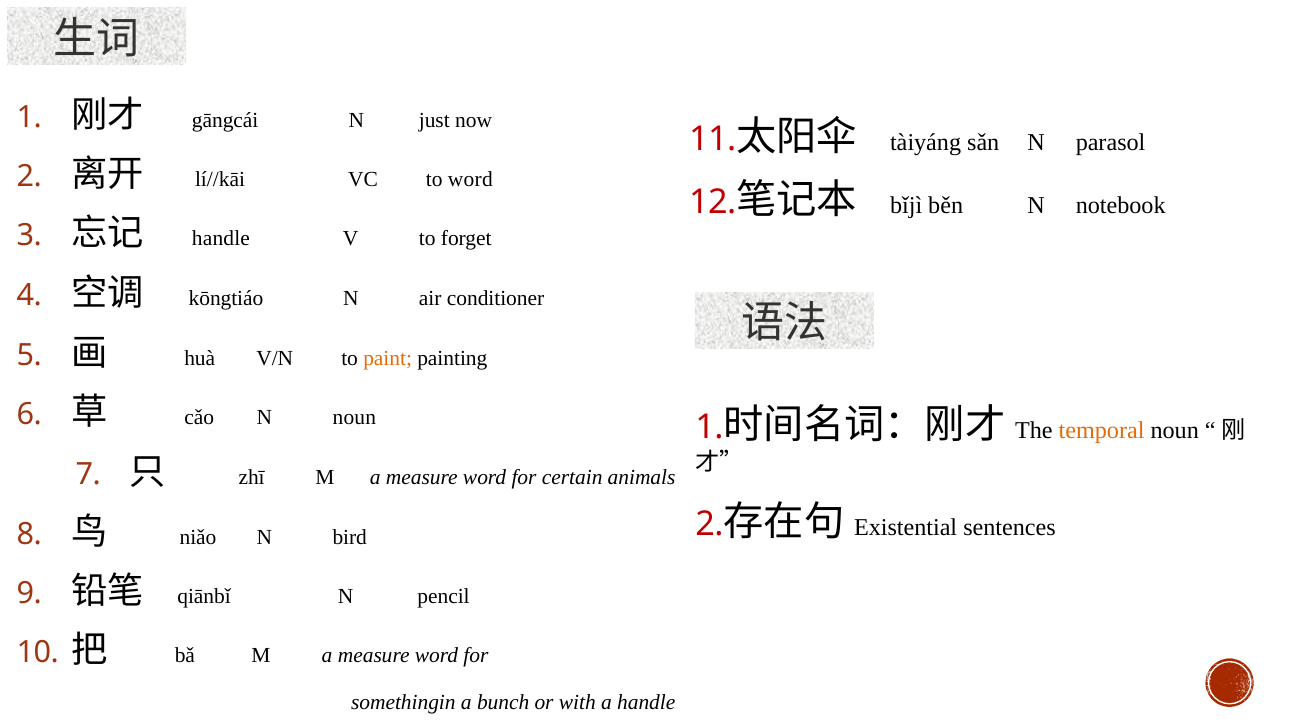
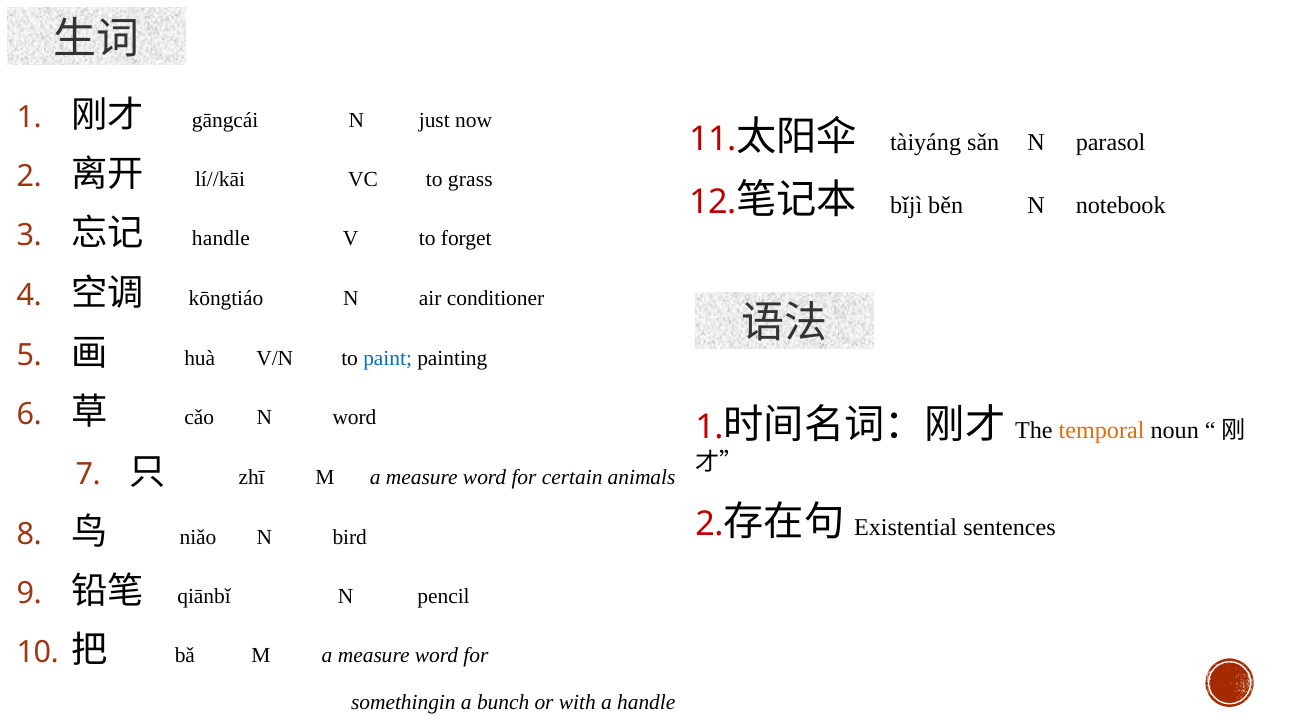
to word: word -> grass
paint colour: orange -> blue
N noun: noun -> word
